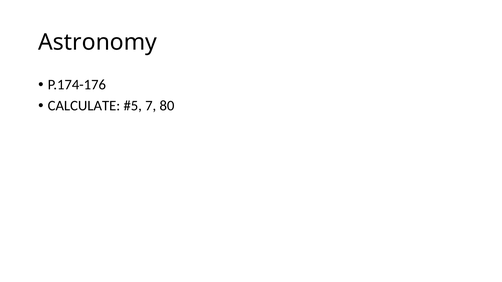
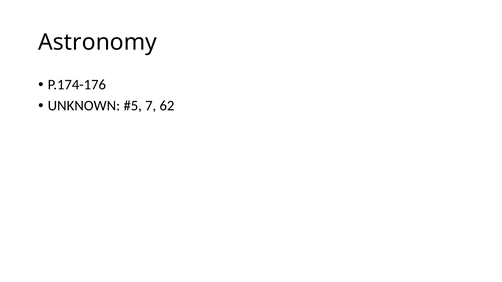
CALCULATE: CALCULATE -> UNKNOWN
80: 80 -> 62
